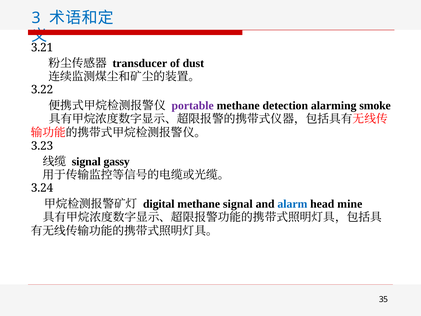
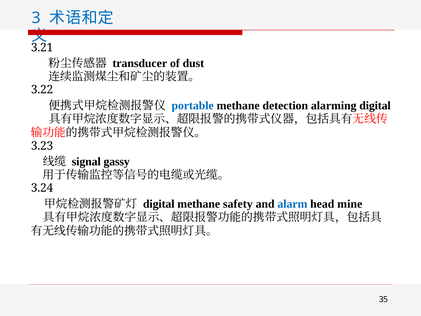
portable colour: purple -> blue
alarming smoke: smoke -> digital
methane signal: signal -> safety
